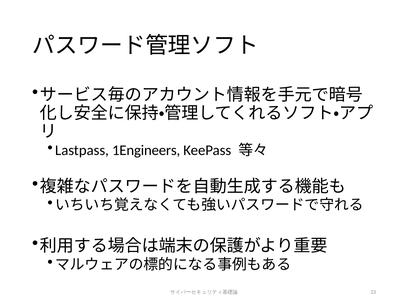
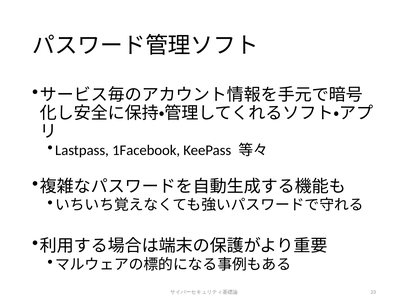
1Engineers: 1Engineers -> 1Facebook
